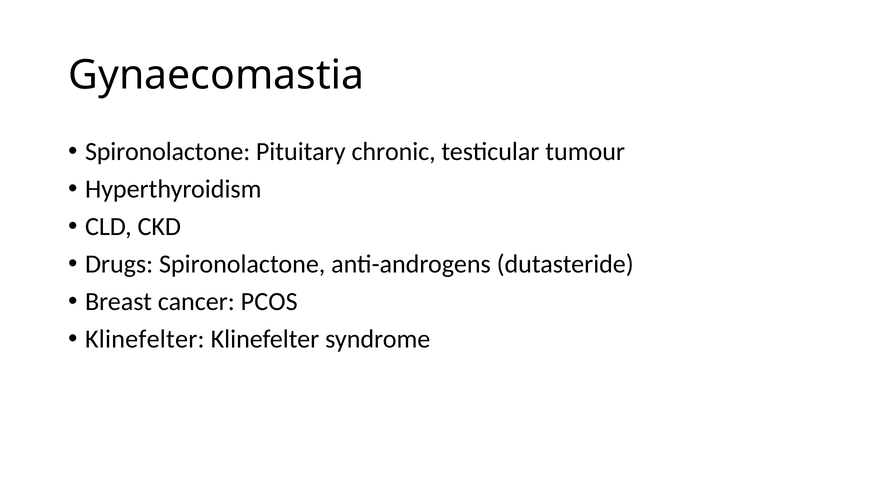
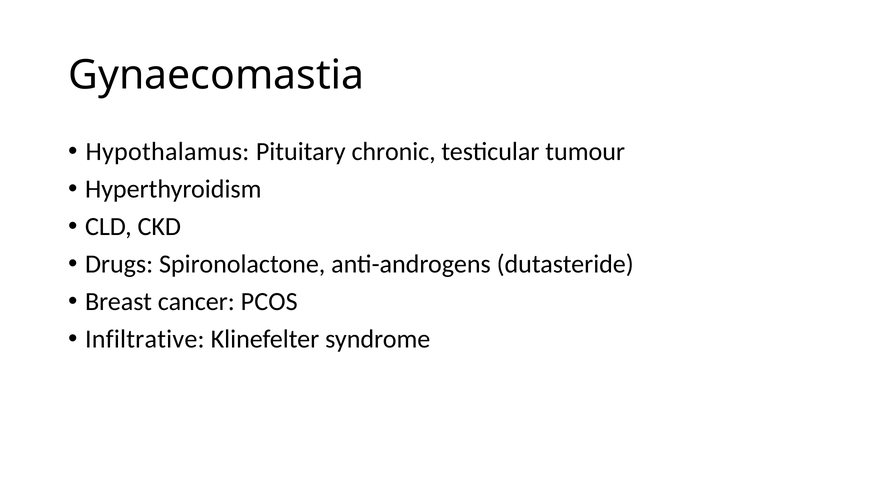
Spironolactone at (168, 151): Spironolactone -> Hypothalamus
Klinefelter at (145, 339): Klinefelter -> Infiltrative
